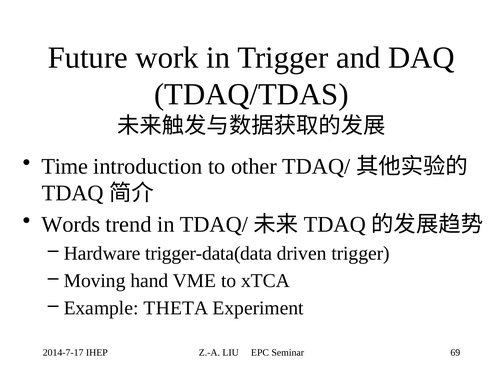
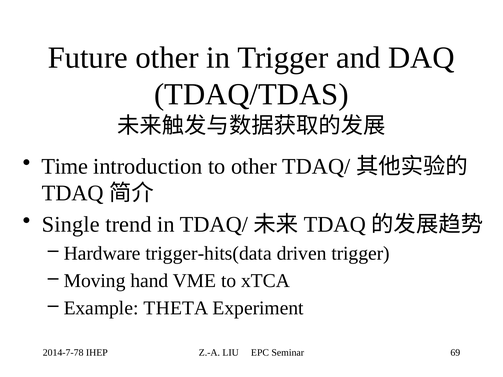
Future work: work -> other
Words: Words -> Single
trigger-data(data: trigger-data(data -> trigger-hits(data
2014-7-17: 2014-7-17 -> 2014-7-78
